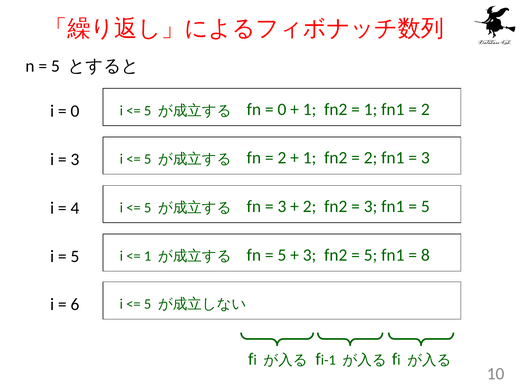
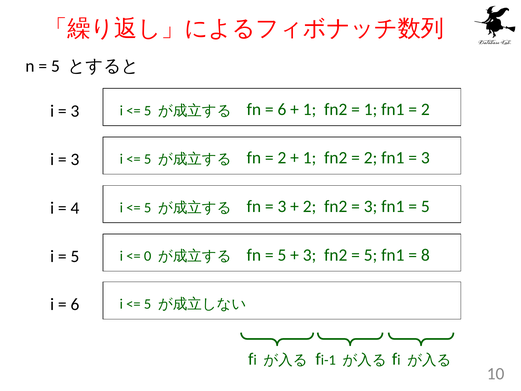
0 at (75, 111): 0 -> 3
0 at (282, 109): 0 -> 6
1 at (148, 256): 1 -> 0
